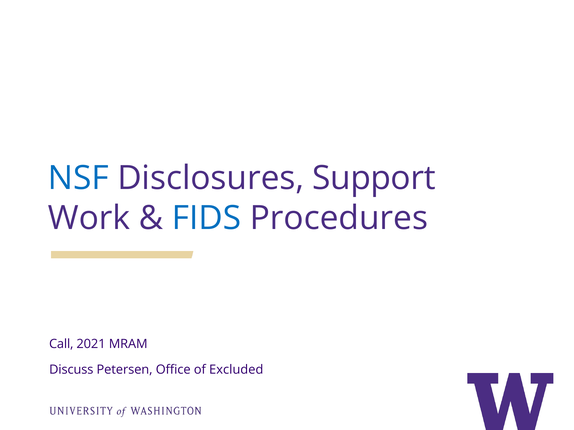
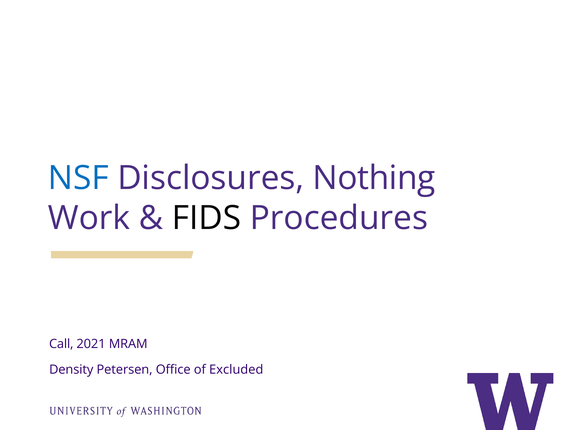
Support: Support -> Nothing
FIDS colour: blue -> black
Discuss: Discuss -> Density
